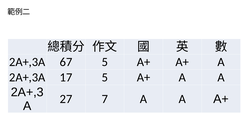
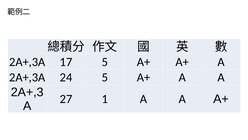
67: 67 -> 17
17: 17 -> 24
7: 7 -> 1
